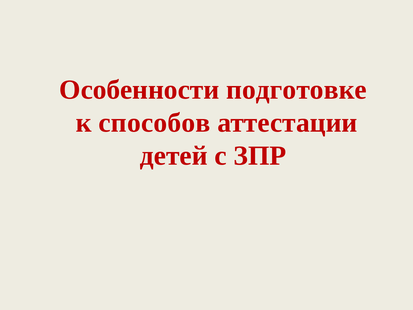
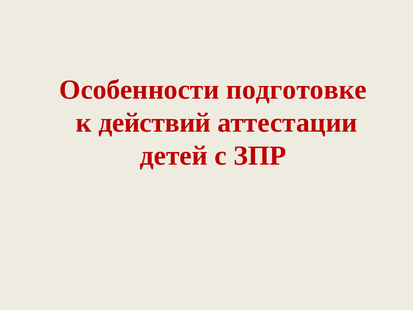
способов: способов -> действий
